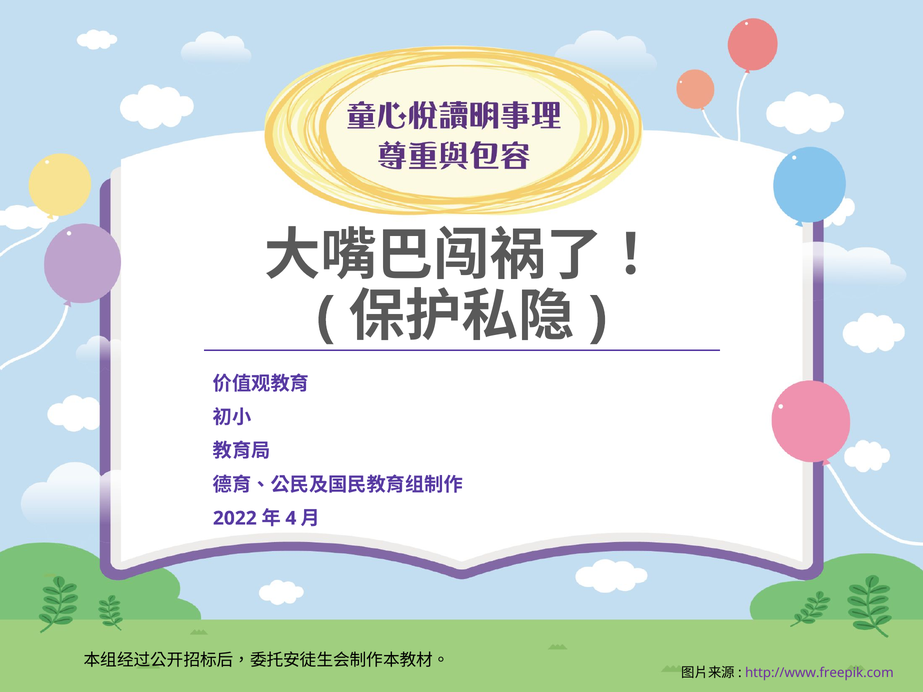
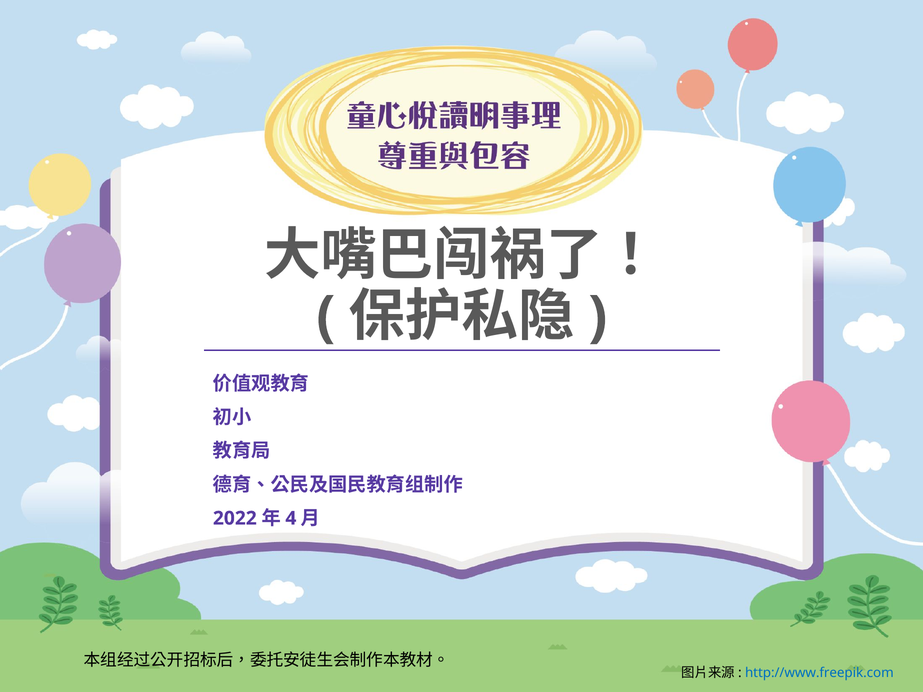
http://www.freepik.com colour: purple -> blue
